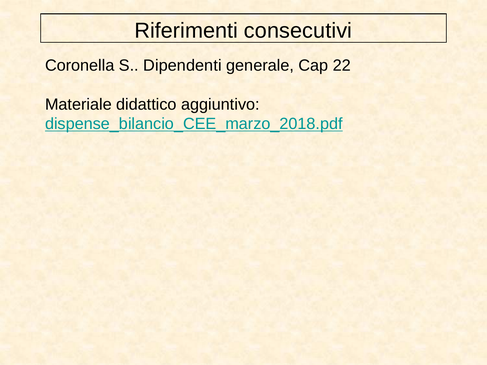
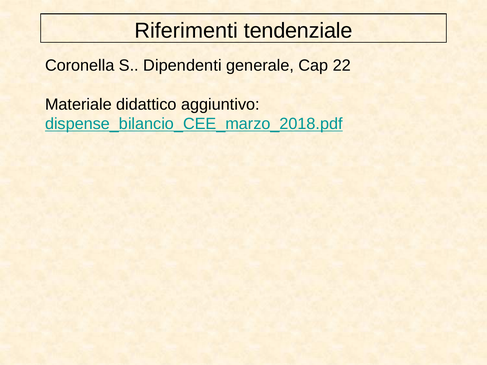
consecutivi: consecutivi -> tendenziale
